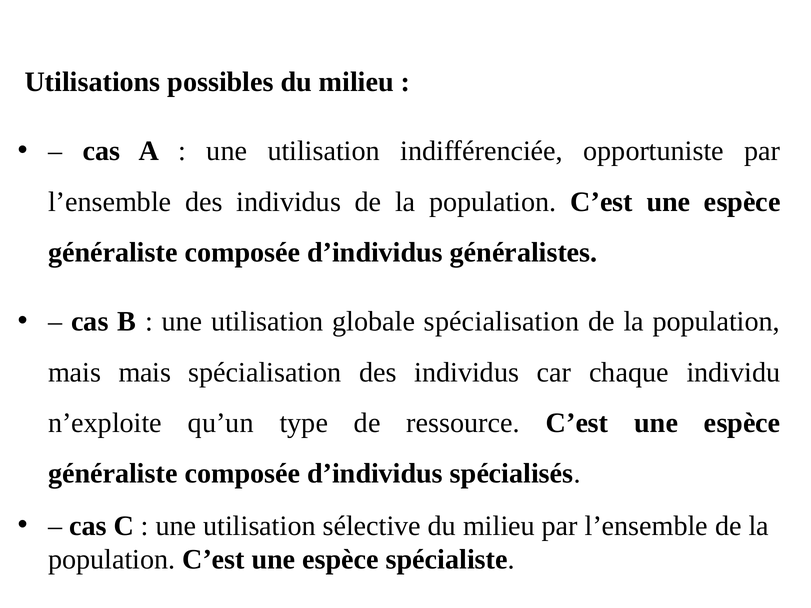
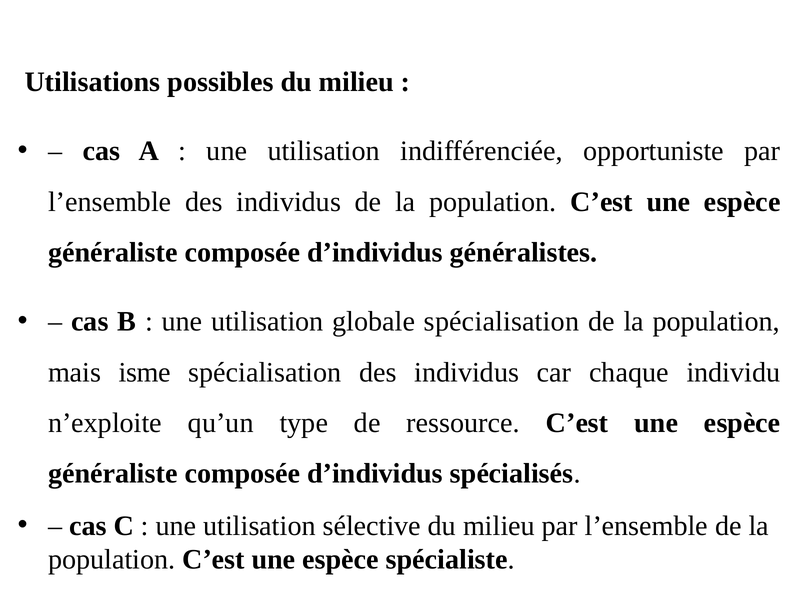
mais mais: mais -> isme
